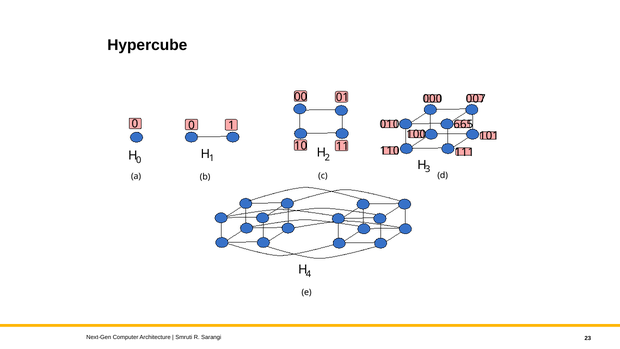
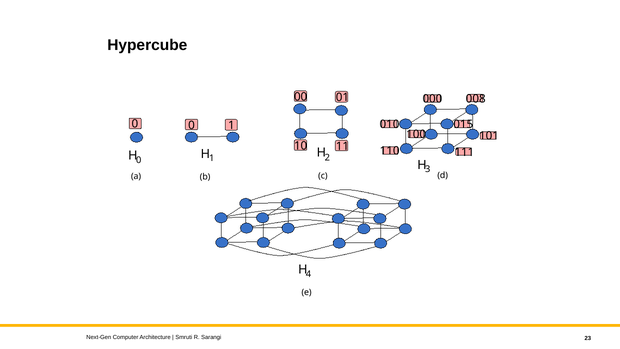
007: 007 -> 008
665: 665 -> 015
